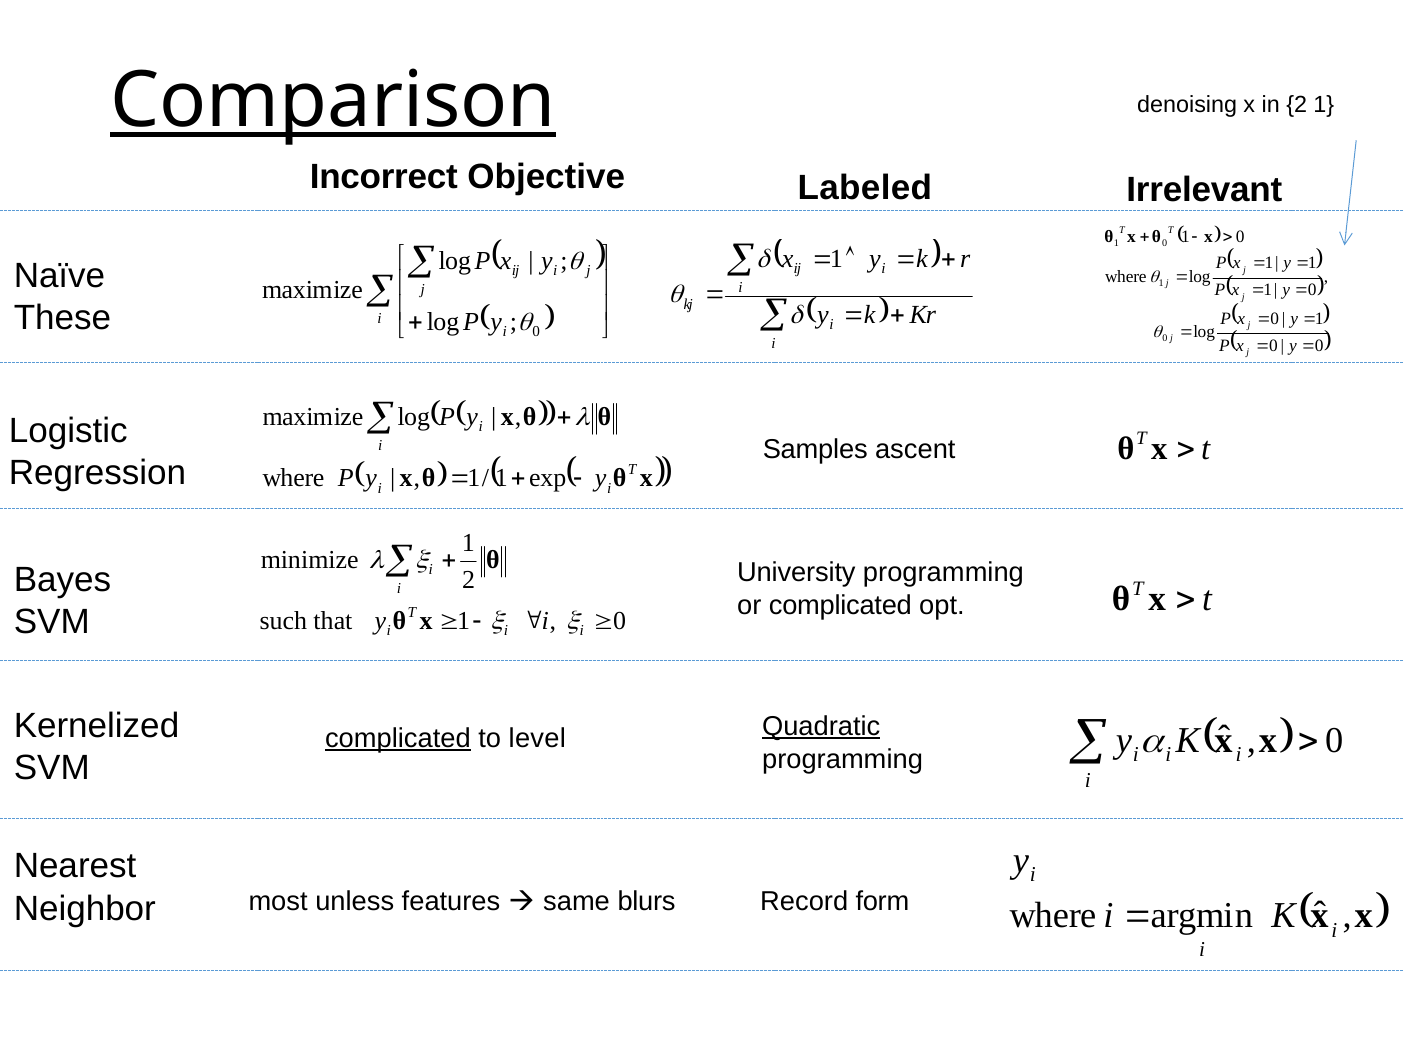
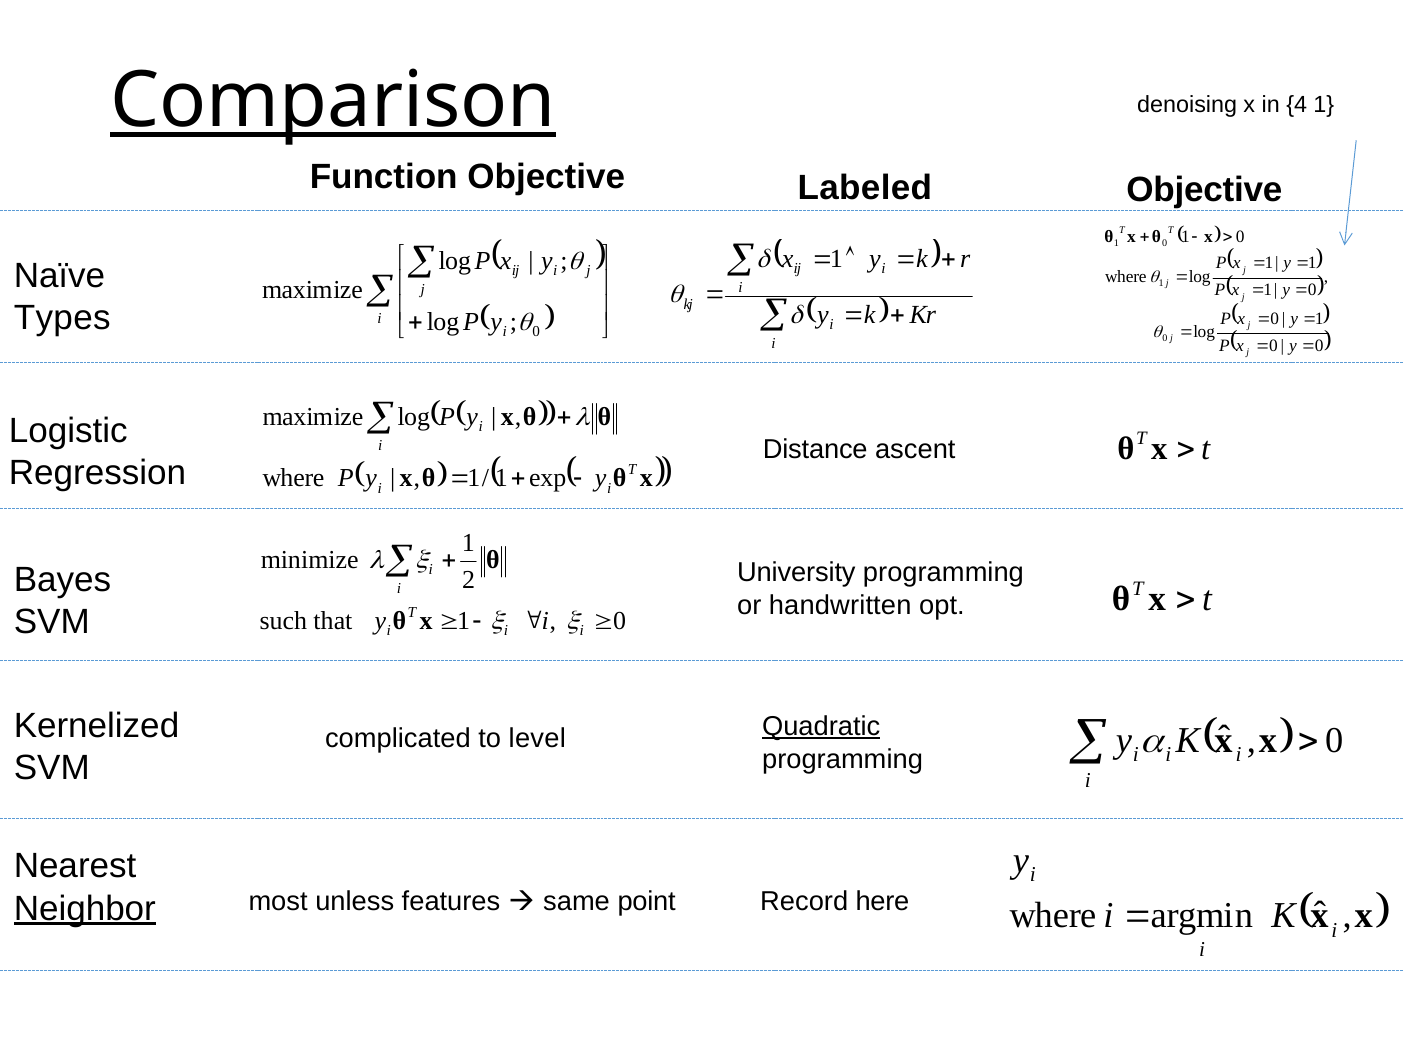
in 2: 2 -> 4
Incorrect: Incorrect -> Function
Irrelevant at (1204, 190): Irrelevant -> Objective
These: These -> Types
Samples: Samples -> Distance
or complicated: complicated -> handwritten
complicated at (398, 738) underline: present -> none
blurs: blurs -> point
form: form -> here
Neighbor underline: none -> present
